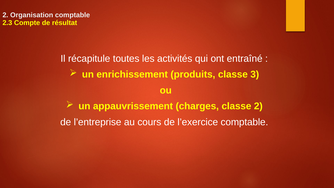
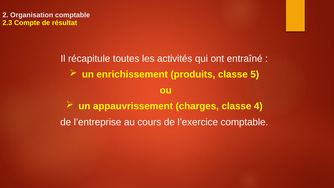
3: 3 -> 5
classe 2: 2 -> 4
